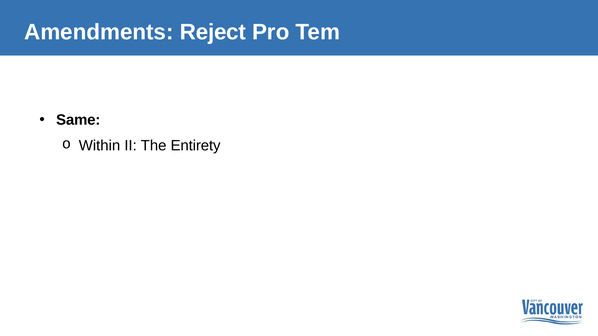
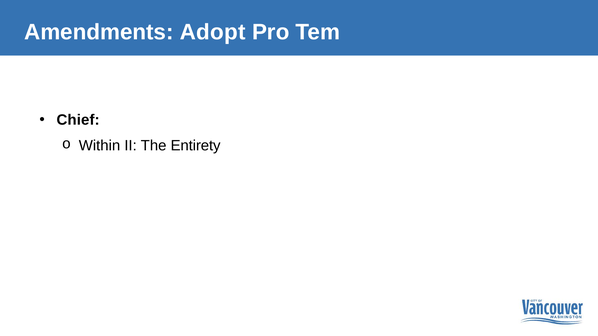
Reject: Reject -> Adopt
Same: Same -> Chief
